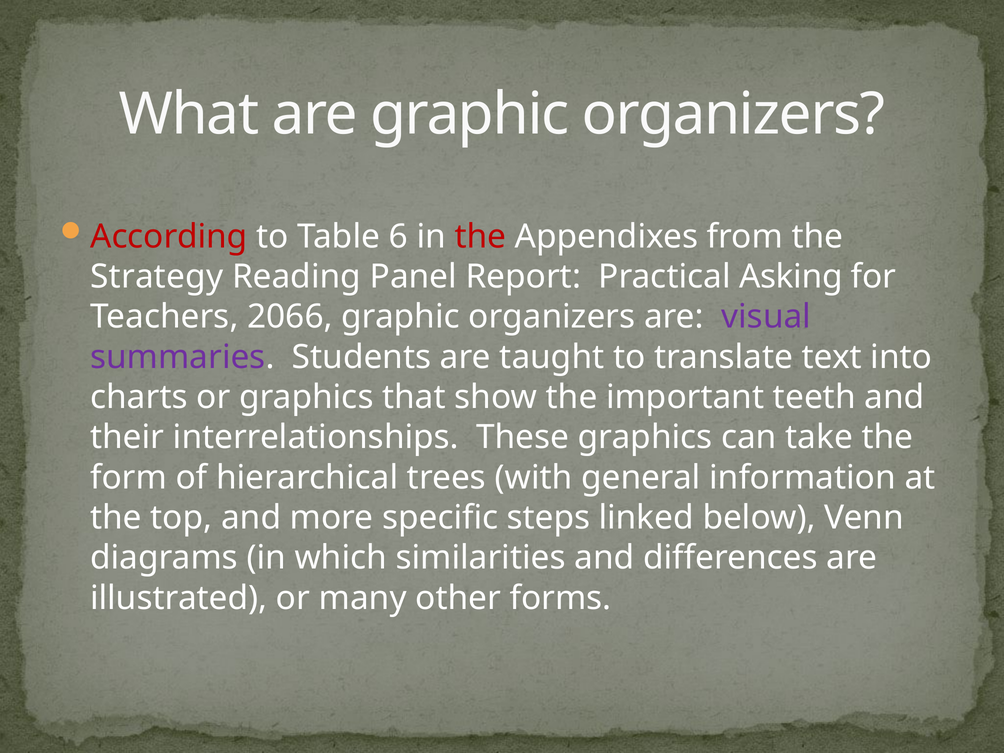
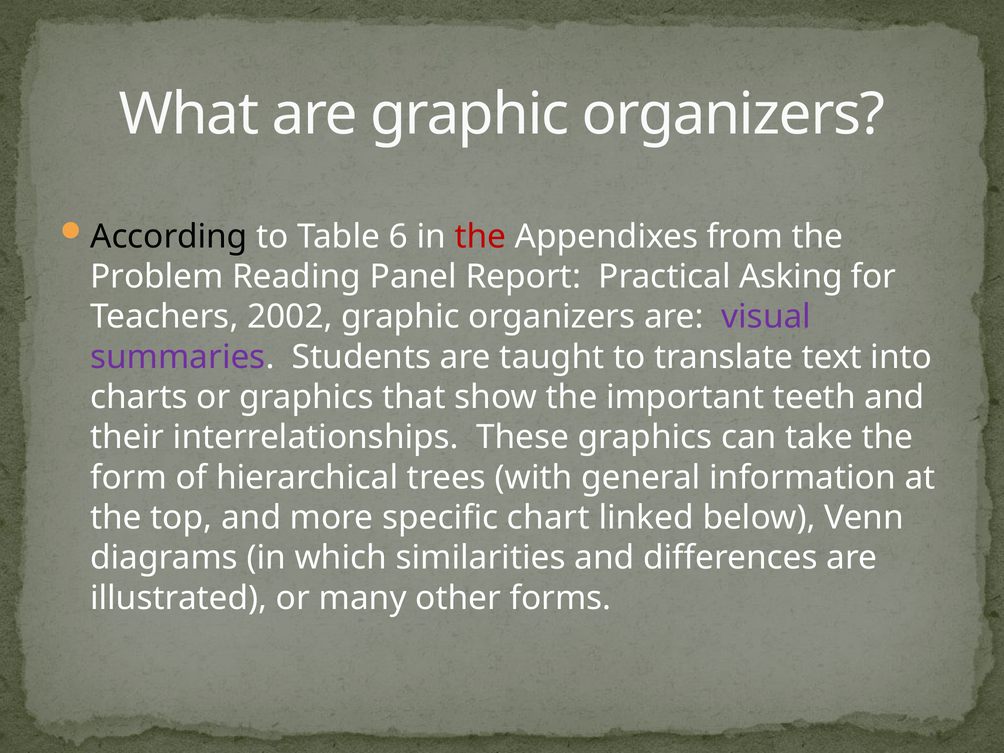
According colour: red -> black
Strategy: Strategy -> Problem
2066: 2066 -> 2002
steps: steps -> chart
